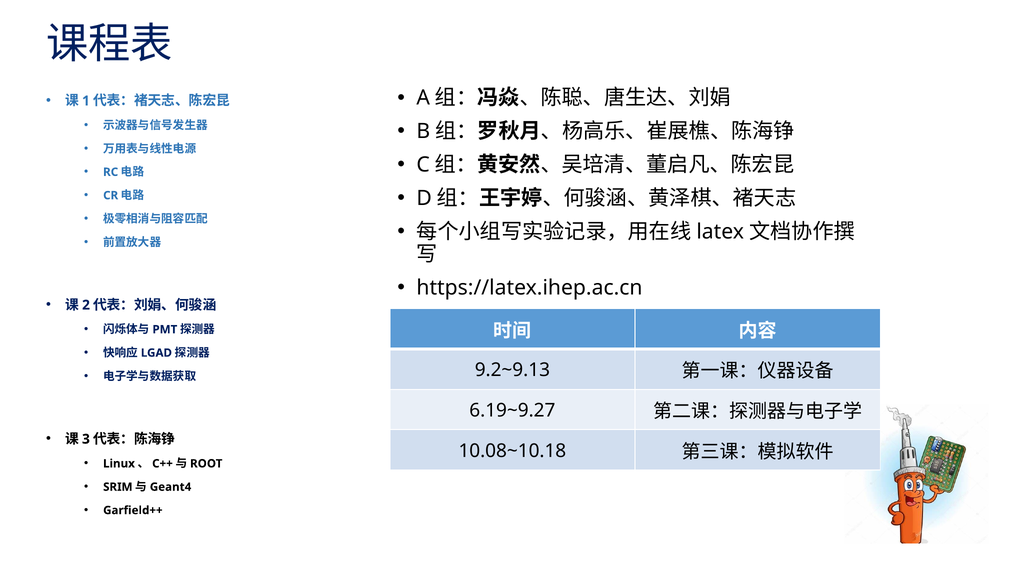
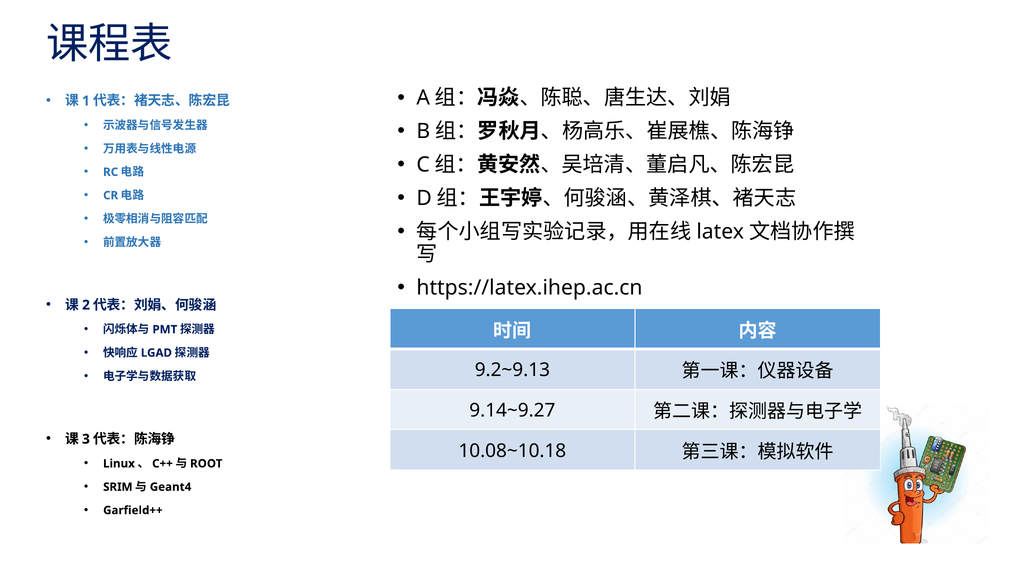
6.19~9.27: 6.19~9.27 -> 9.14~9.27
